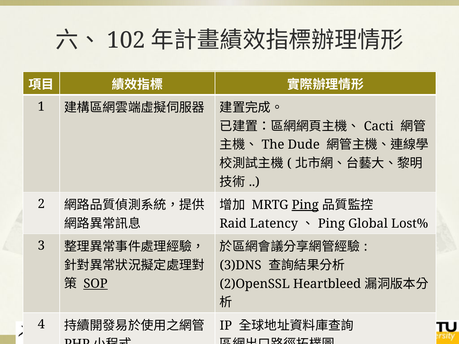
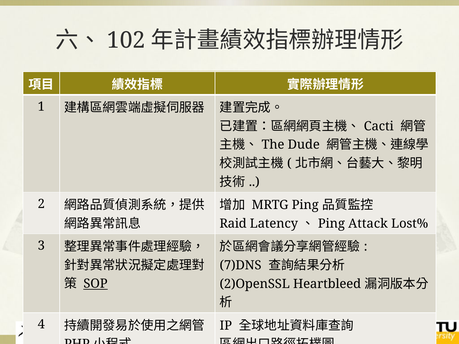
Ping at (305, 205) underline: present -> none
Global: Global -> Attack
3)DNS: 3)DNS -> 7)DNS
